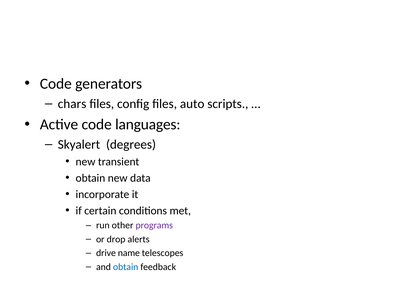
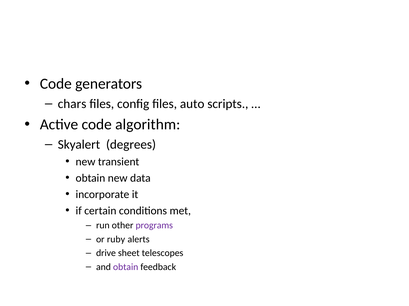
languages: languages -> algorithm
drop: drop -> ruby
name: name -> sheet
obtain at (126, 268) colour: blue -> purple
